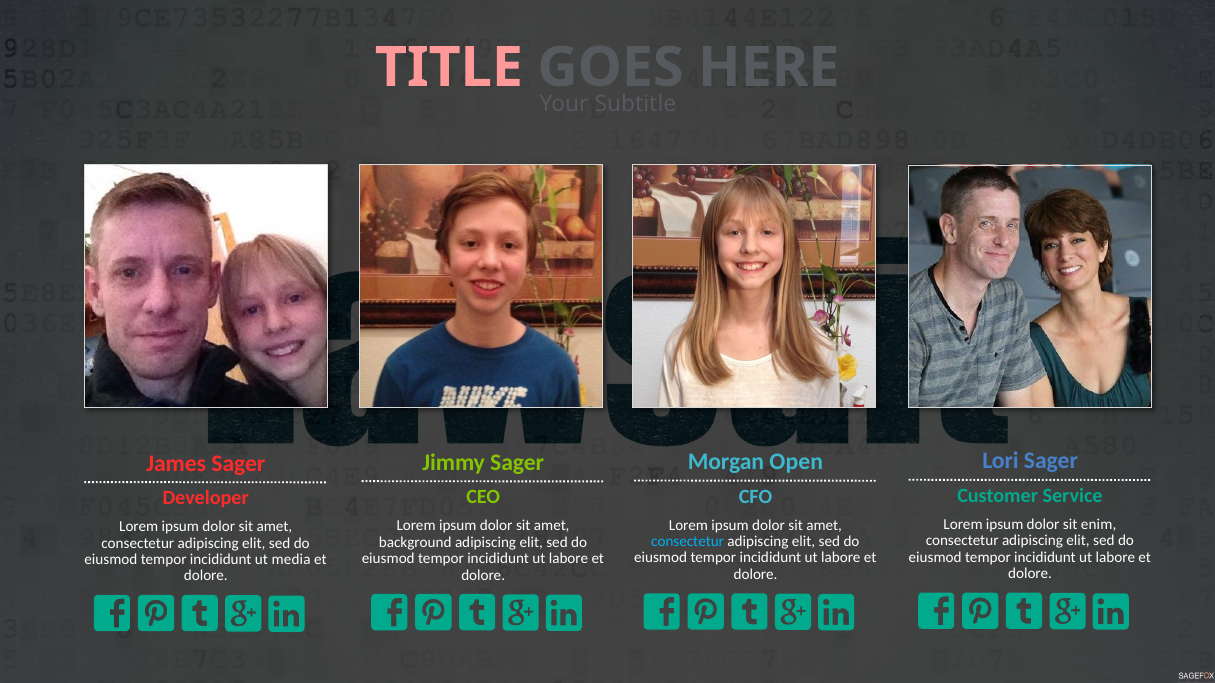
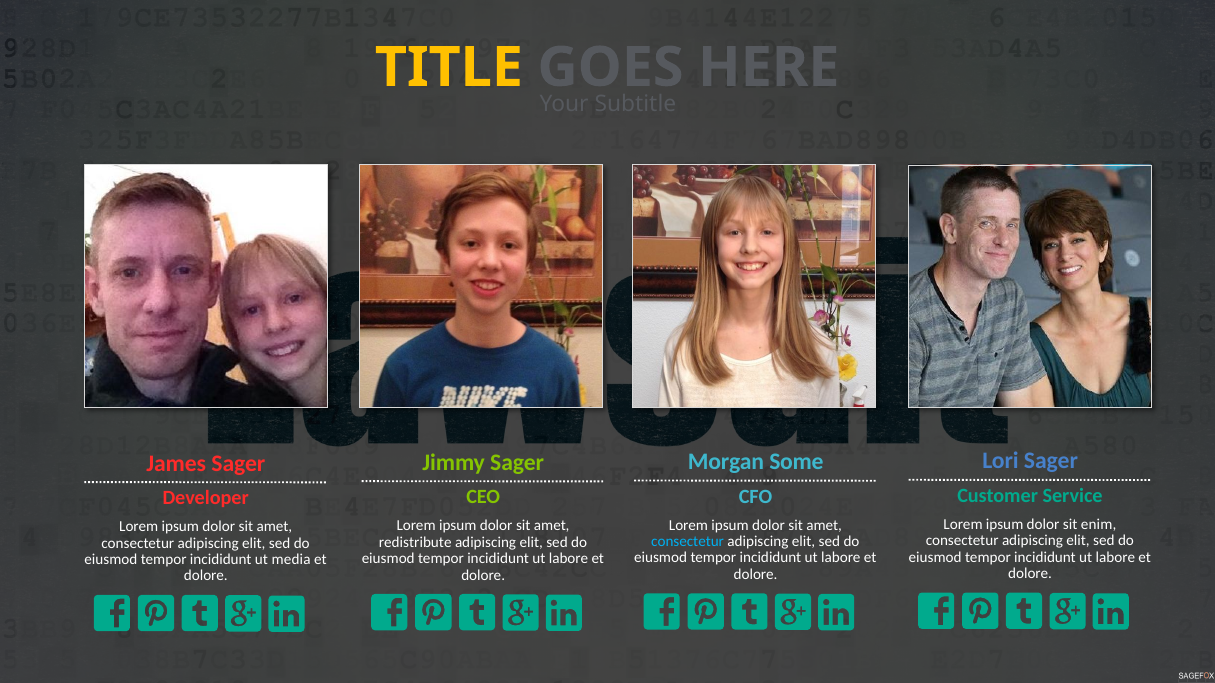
TITLE colour: pink -> yellow
Open: Open -> Some
background: background -> redistribute
